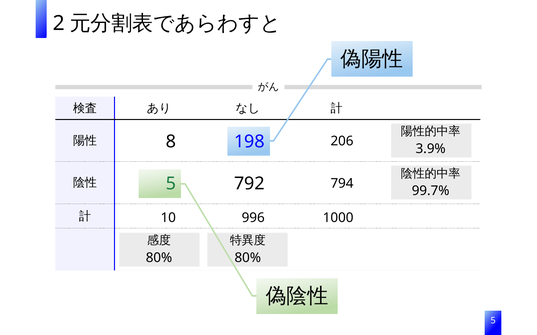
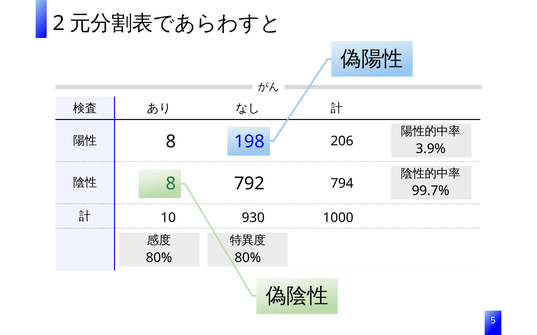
5 at (171, 184): 5 -> 8
996: 996 -> 930
